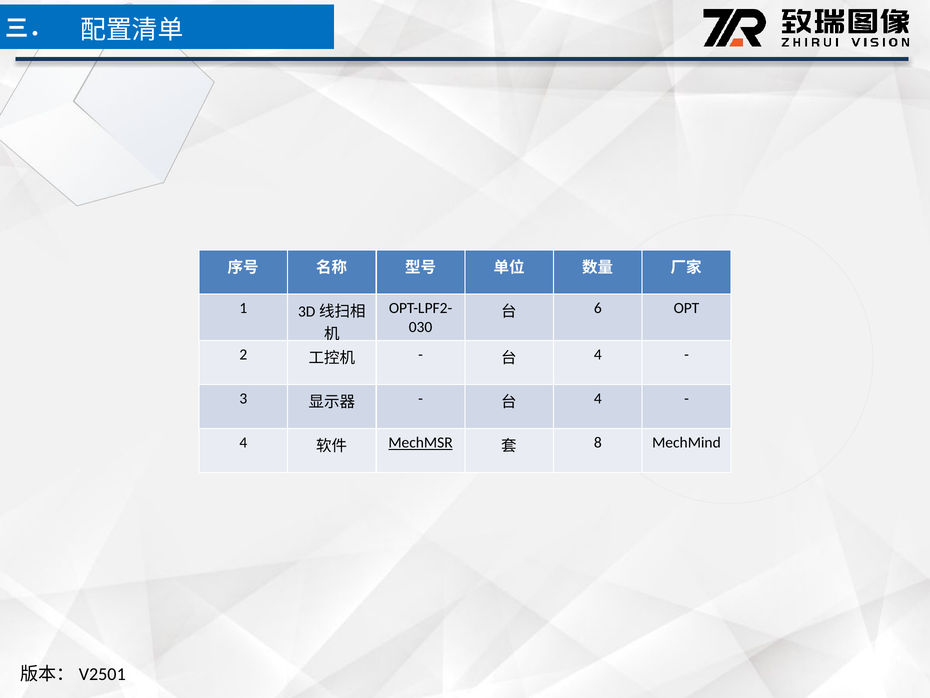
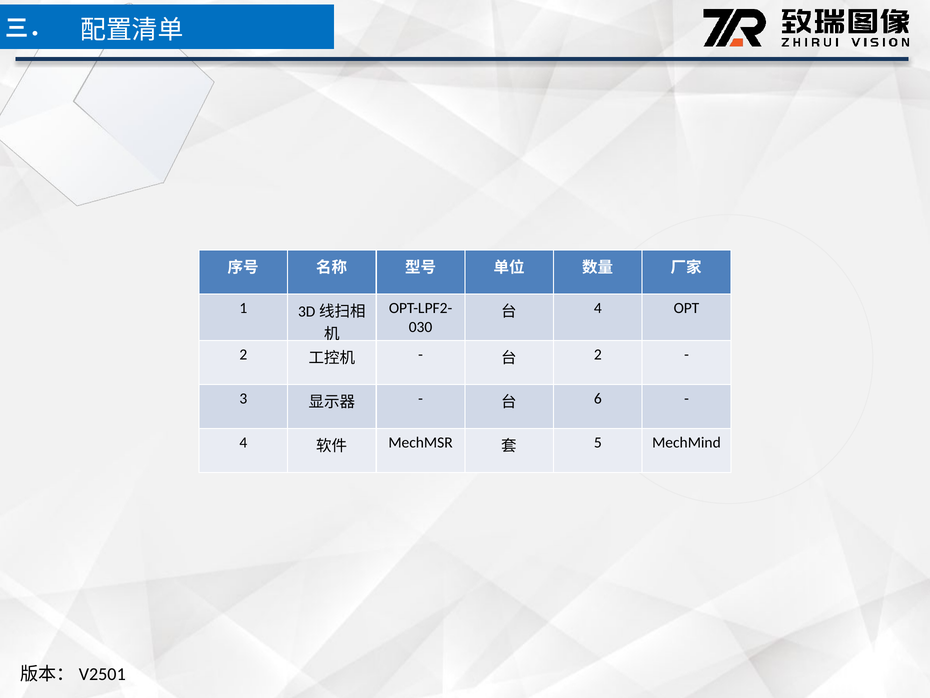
6 at (598, 308): 6 -> 4
4 at (598, 355): 4 -> 2
4 at (598, 399): 4 -> 6
MechMSR underline: present -> none
8: 8 -> 5
